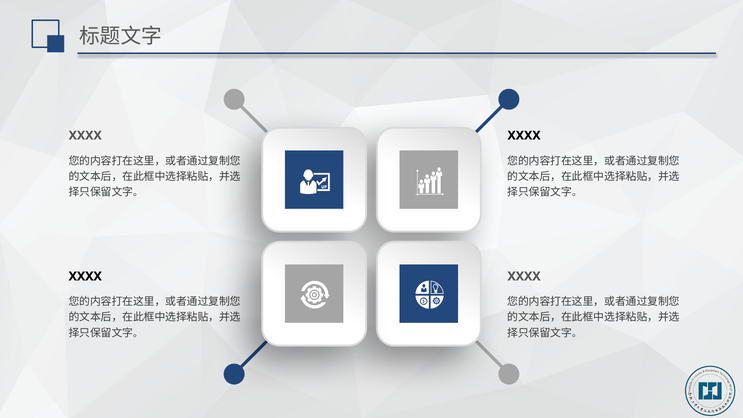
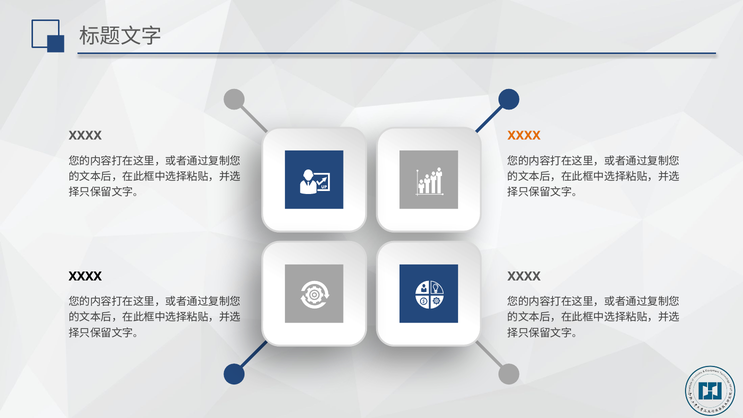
XXXX at (524, 136) colour: black -> orange
